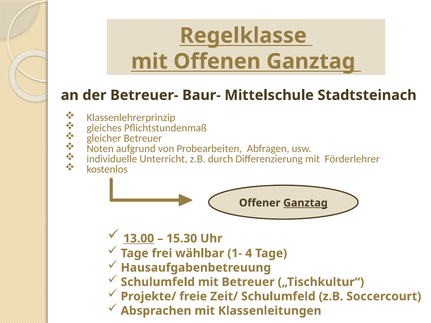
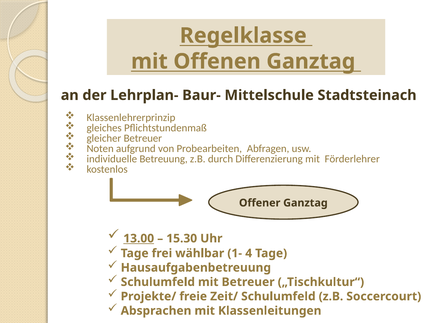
Betreuer-: Betreuer- -> Lehrplan-
Unterricht: Unterricht -> Betreuung
Ganztag at (305, 203) underline: present -> none
